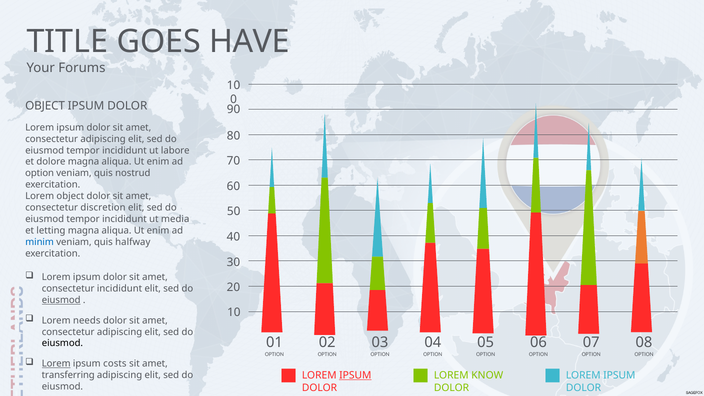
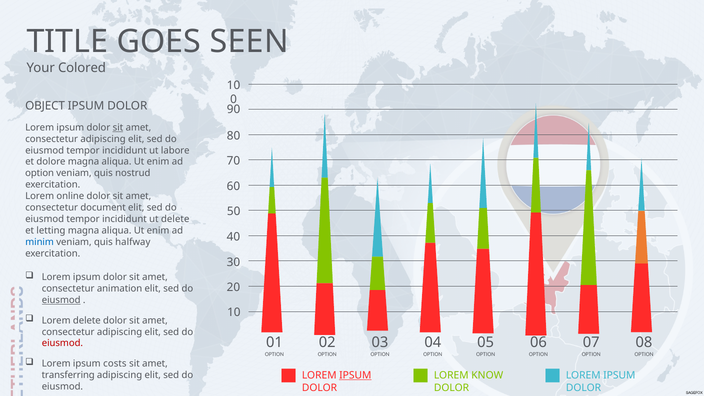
HAVE: HAVE -> SEEN
Forums: Forums -> Colored
sit at (118, 127) underline: none -> present
Lorem object: object -> online
discretion: discretion -> document
ut media: media -> delete
consectetur incididunt: incididunt -> animation
Lorem needs: needs -> delete
eiusmod at (62, 343) colour: black -> red
Lorem at (56, 364) underline: present -> none
